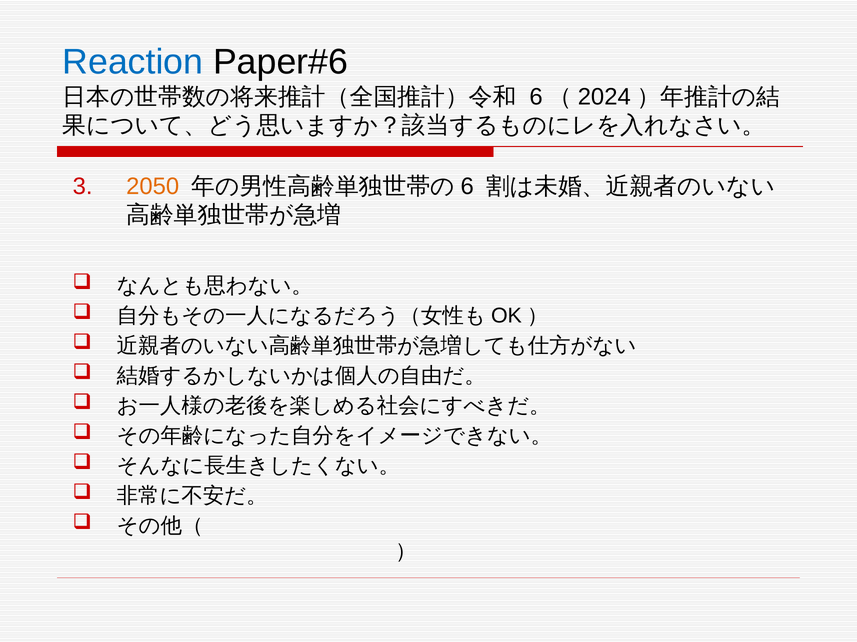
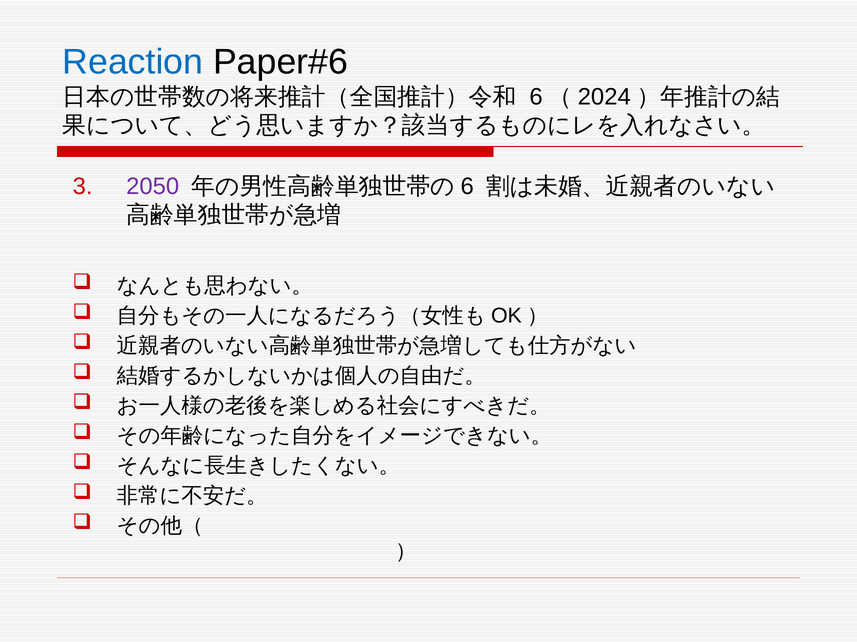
2050 colour: orange -> purple
